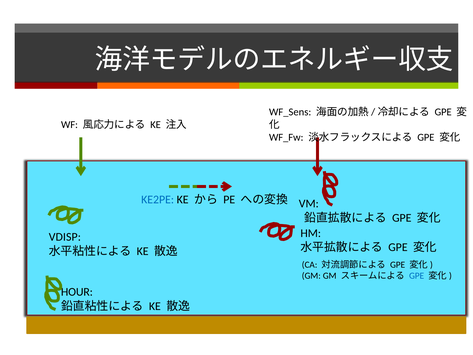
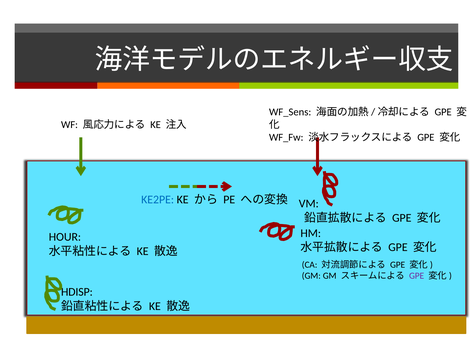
VDISP: VDISP -> HOUR
GPE at (417, 276) colour: blue -> purple
HOUR: HOUR -> HDISP
